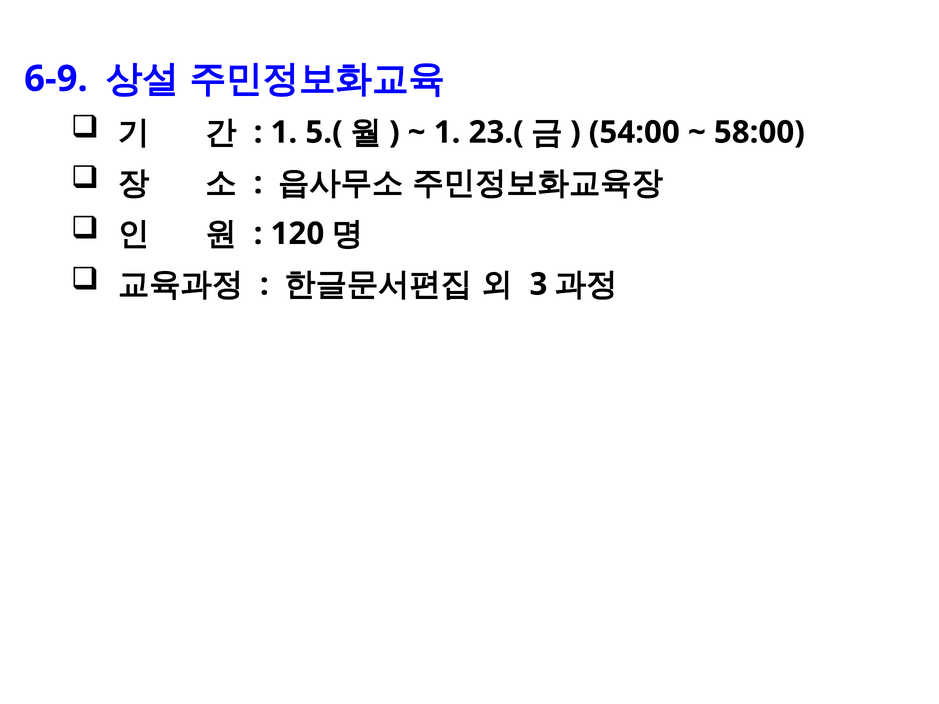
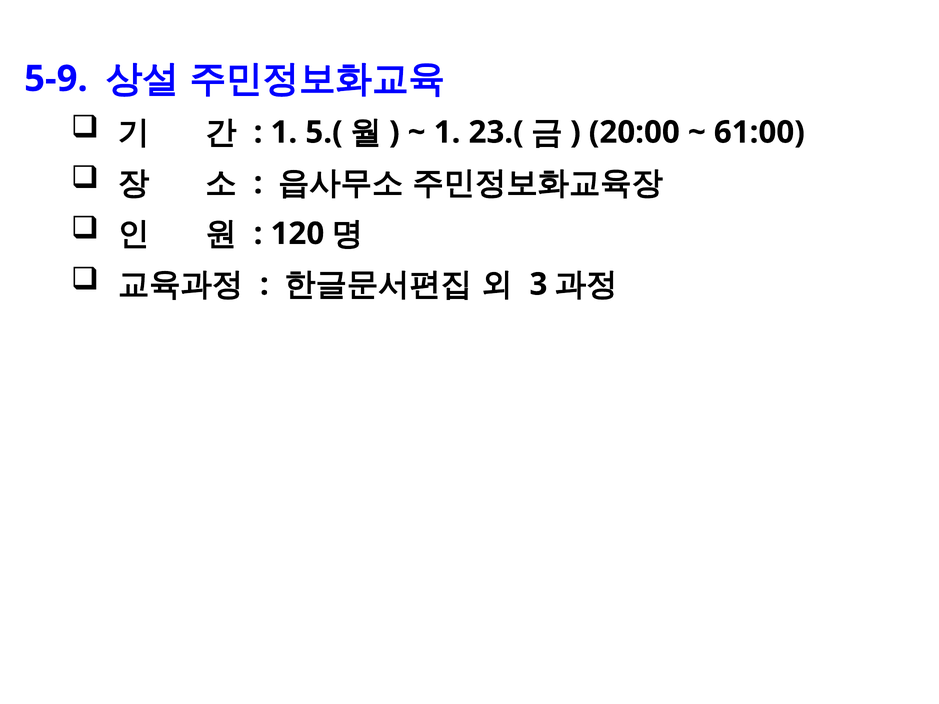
6-9: 6-9 -> 5-9
54:00: 54:00 -> 20:00
58:00: 58:00 -> 61:00
